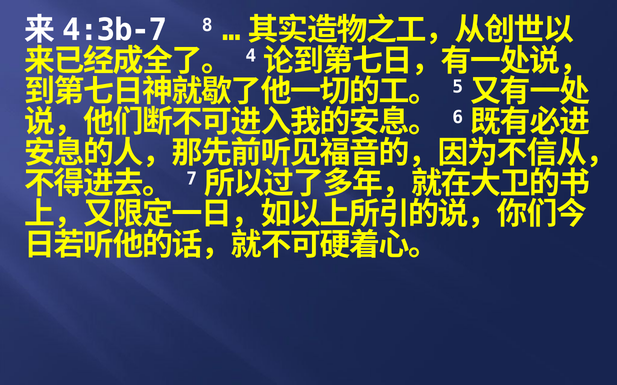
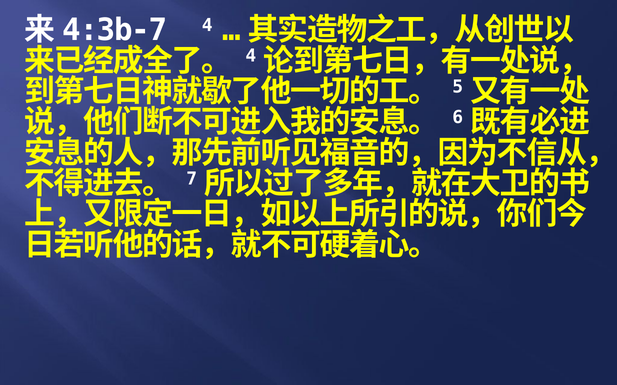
8 at (207, 25): 8 -> 4
